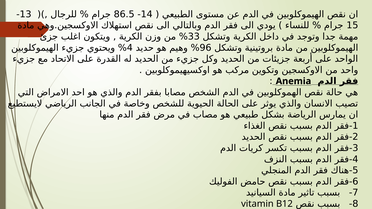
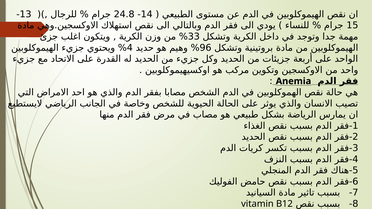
86.5: 86.5 -> 24.8
